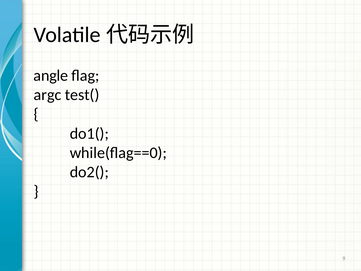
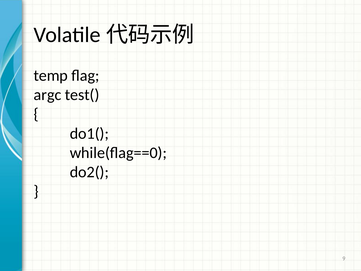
angle: angle -> temp
